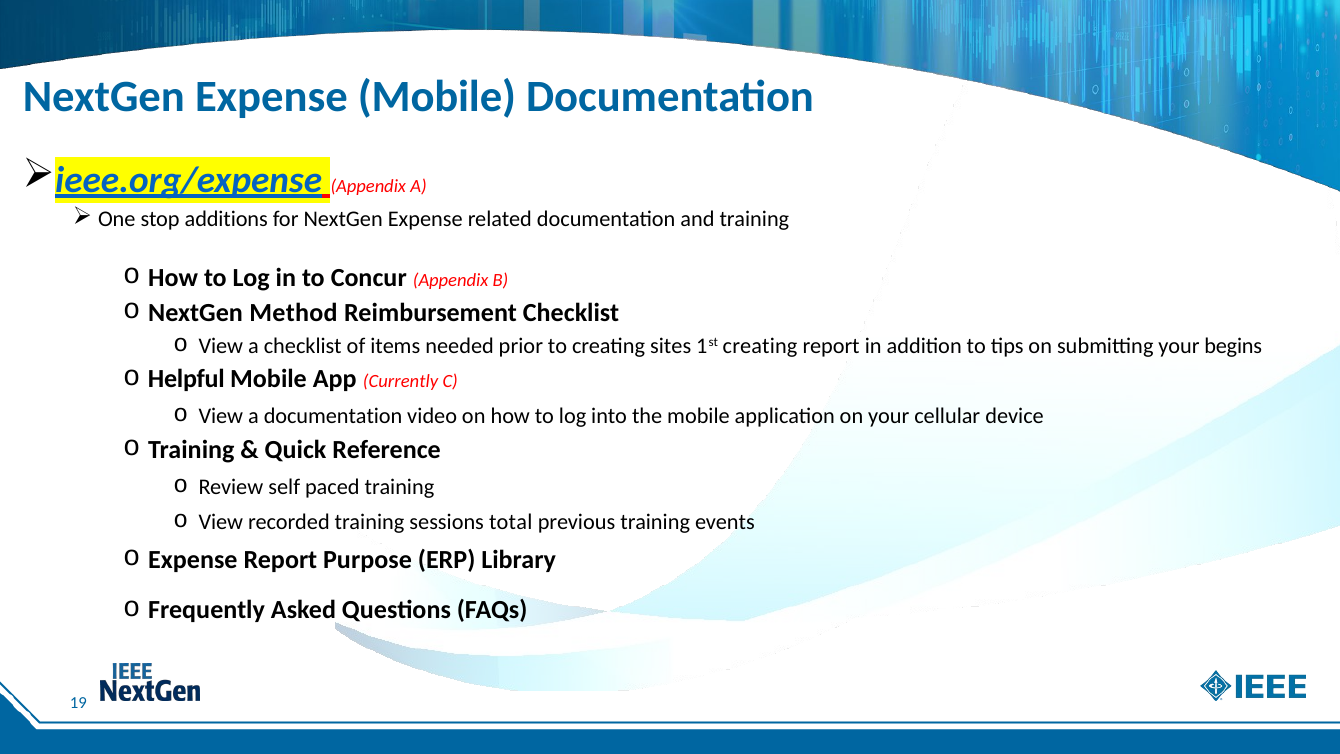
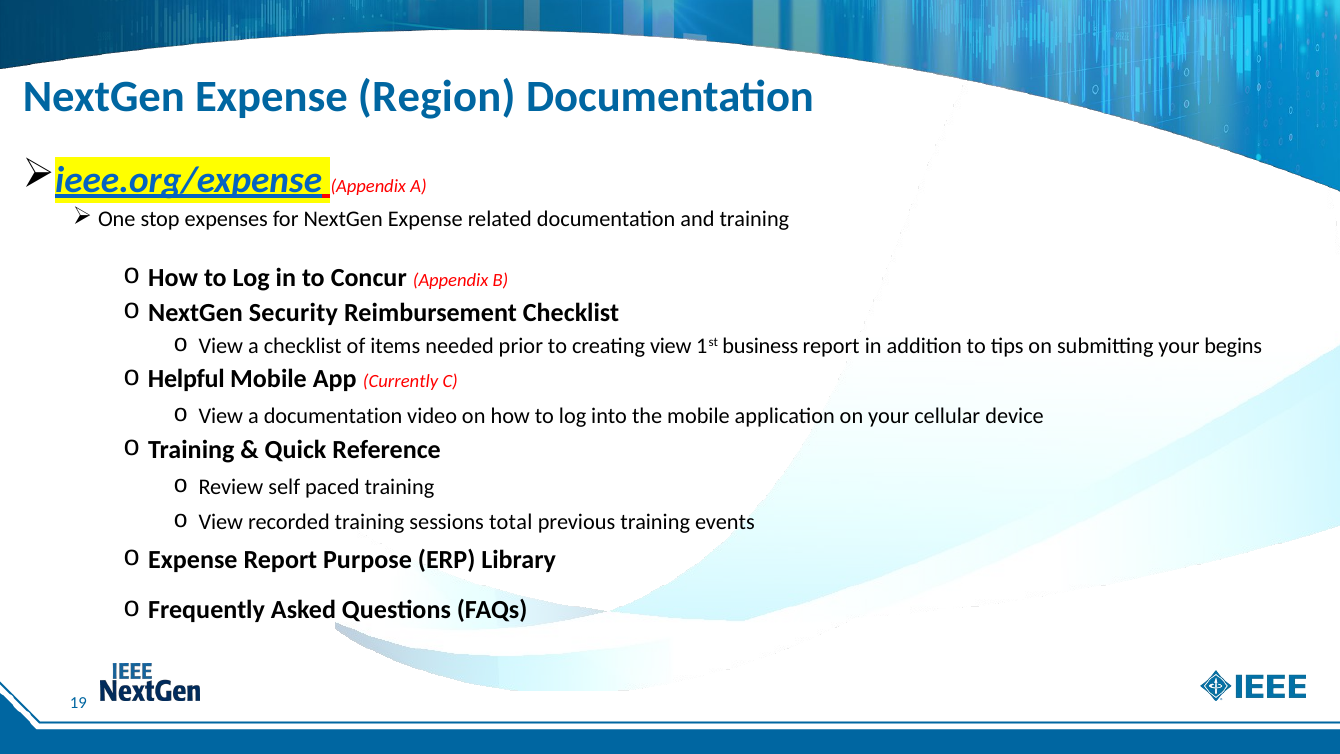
Expense Mobile: Mobile -> Region
additions: additions -> expenses
Method: Method -> Security
creating sites: sites -> view
1st creating: creating -> business
